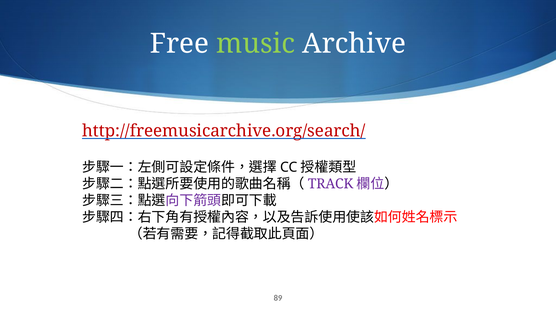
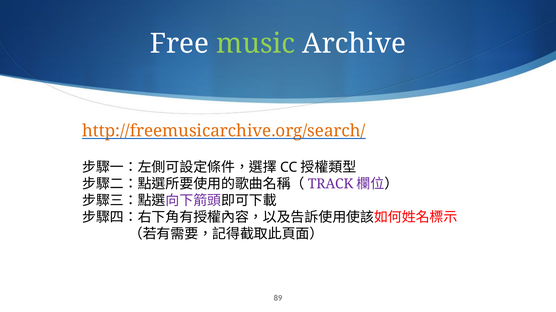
http://freemusicarchive.org/search/ colour: red -> orange
